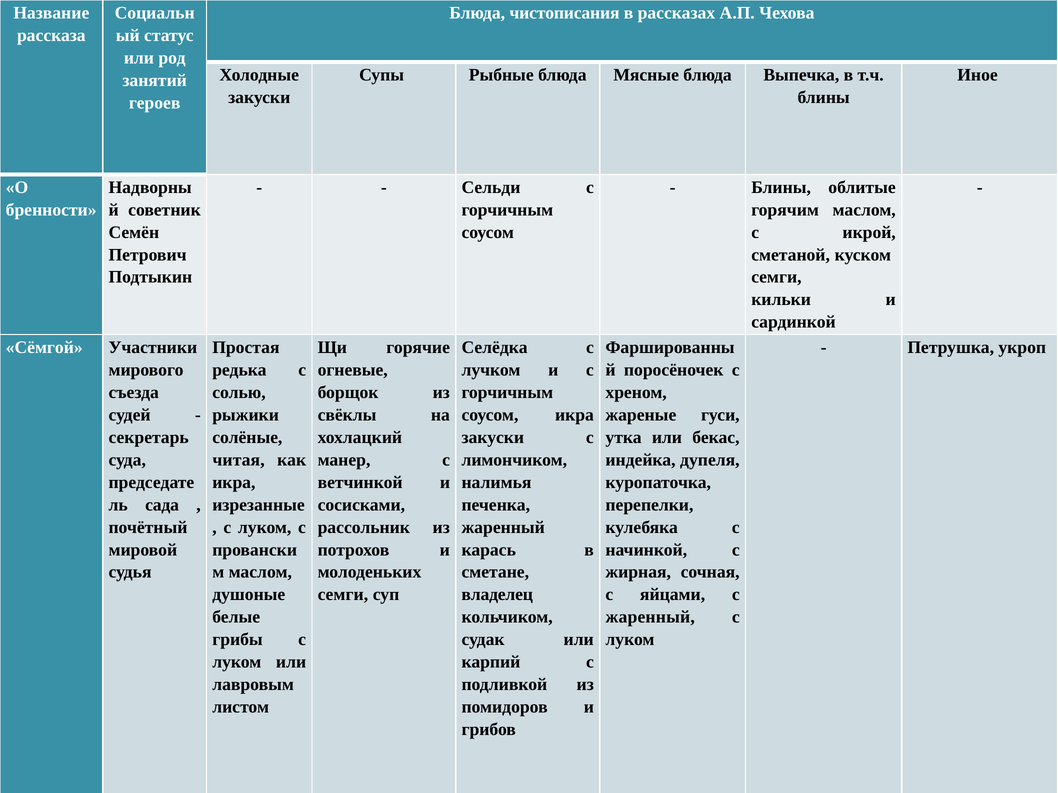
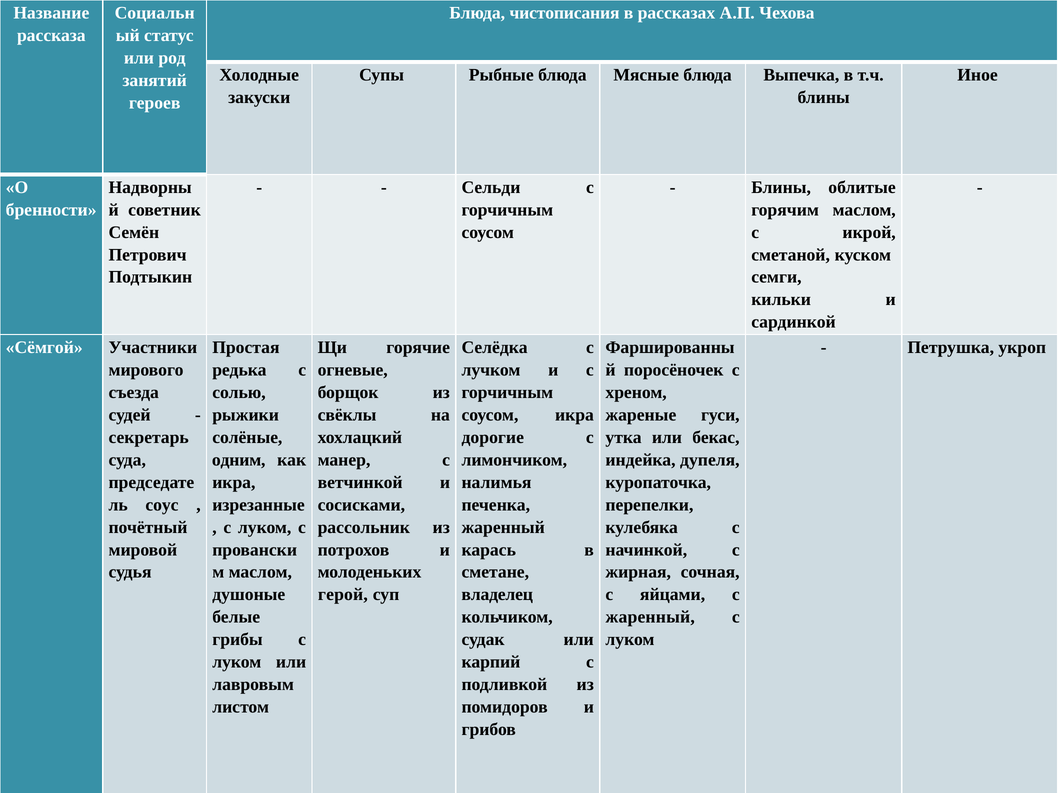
закуски at (493, 438): закуски -> дорогие
читая: читая -> одним
сада: сада -> соус
семги at (343, 595): семги -> герой
